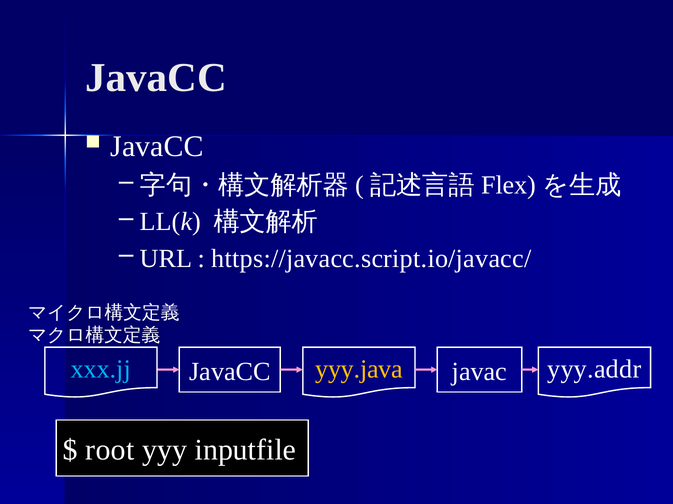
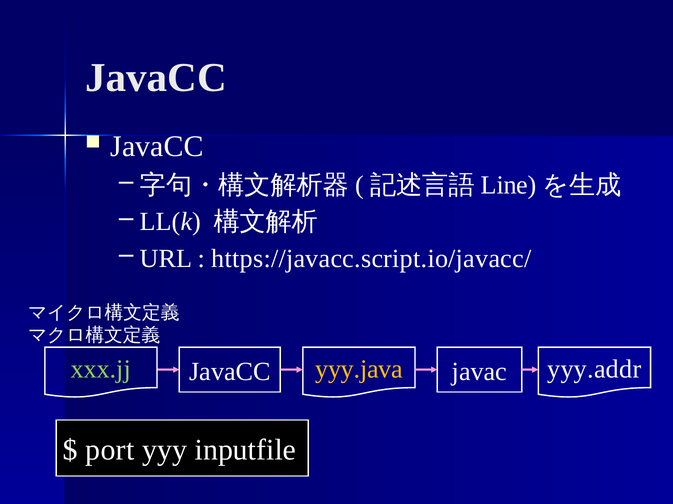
Flex: Flex -> Line
xxx.jj colour: light blue -> light green
root: root -> port
